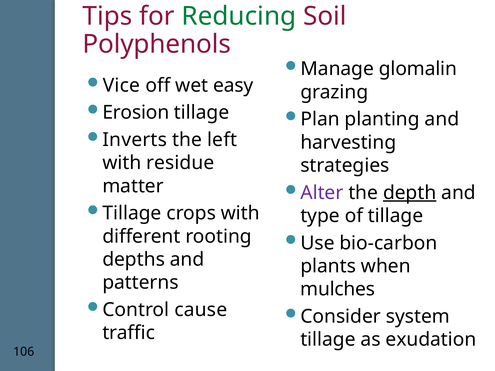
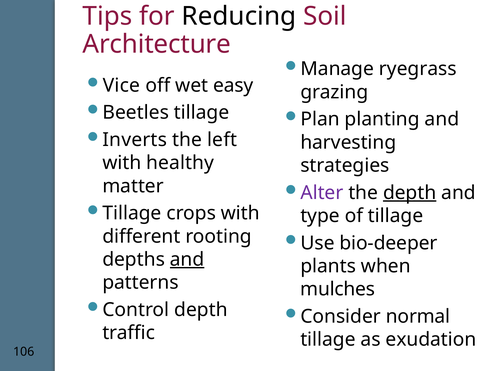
Reducing colour: green -> black
Polyphenols: Polyphenols -> Architecture
glomalin: glomalin -> ryegrass
Erosion: Erosion -> Beetles
residue: residue -> healthy
bio-carbon: bio-carbon -> bio-deeper
and at (187, 260) underline: none -> present
Control cause: cause -> depth
system: system -> normal
